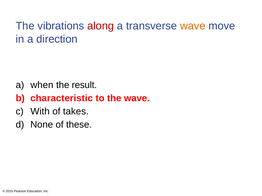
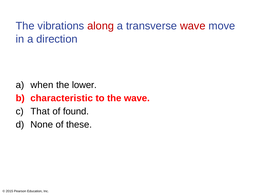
wave at (193, 26) colour: orange -> red
result: result -> lower
With: With -> That
takes: takes -> found
